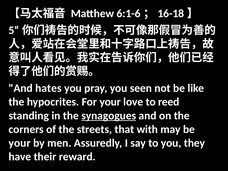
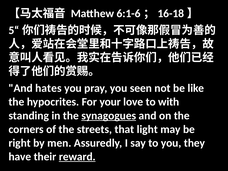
reed: reed -> with
with: with -> light
your at (20, 143): your -> right
reward underline: none -> present
